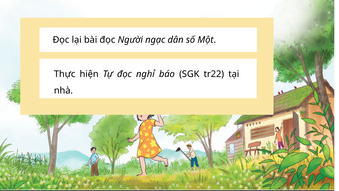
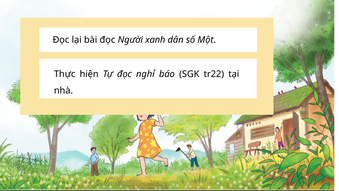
ngạc: ngạc -> xanh
